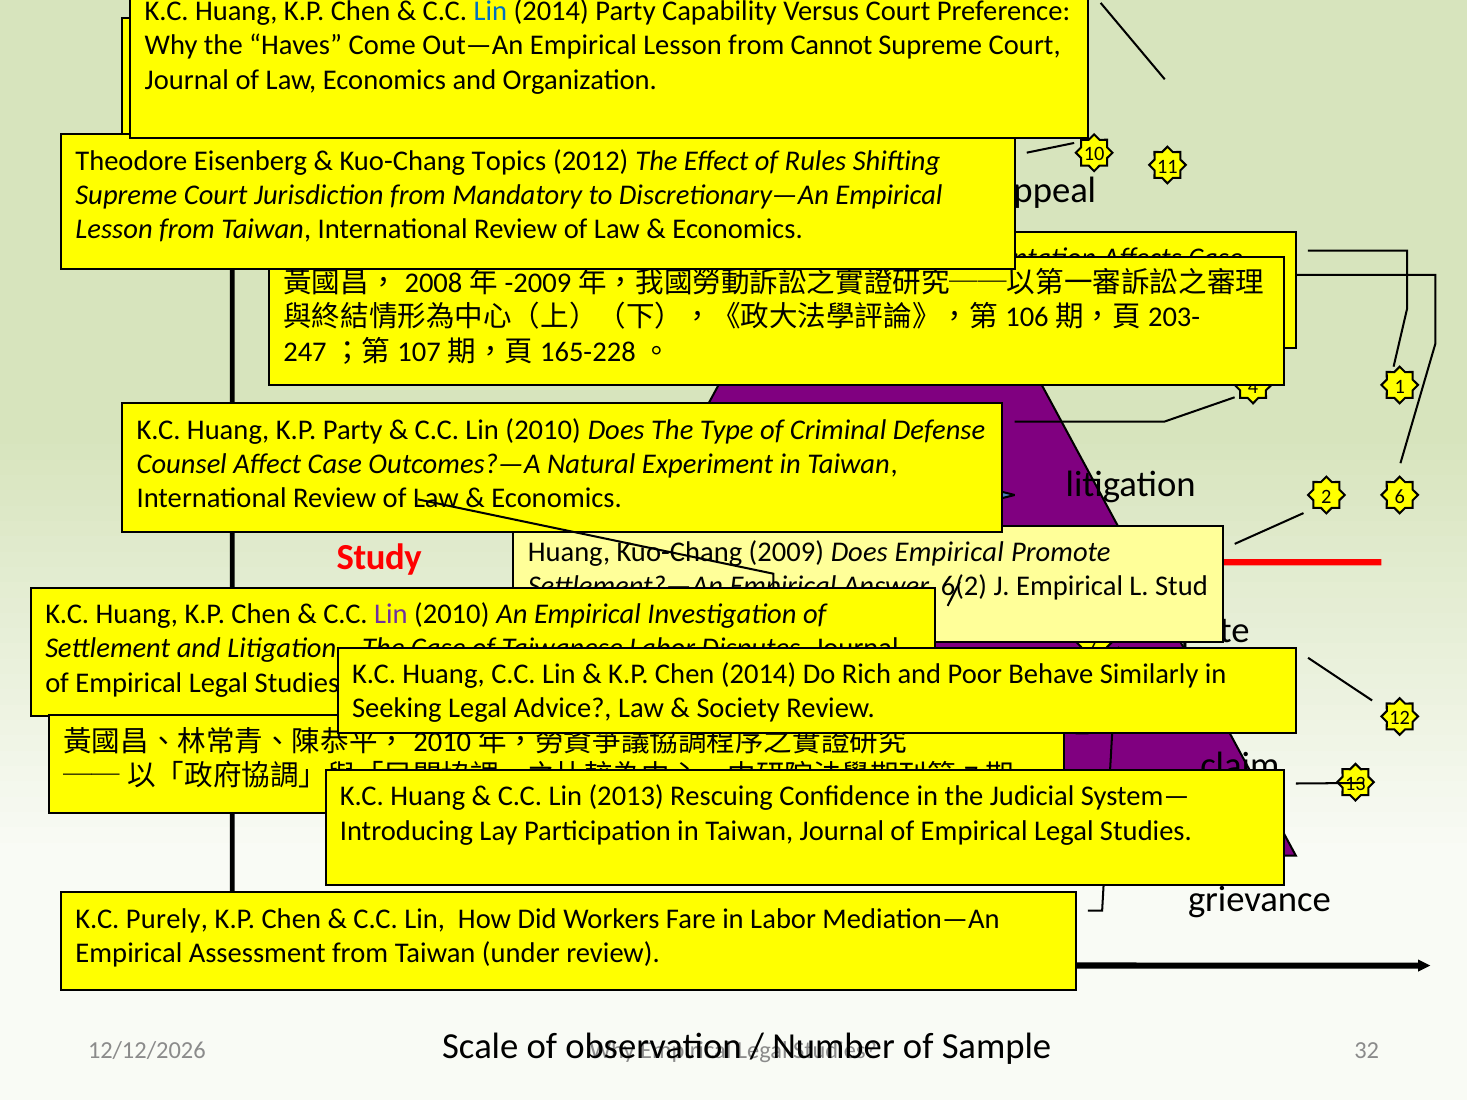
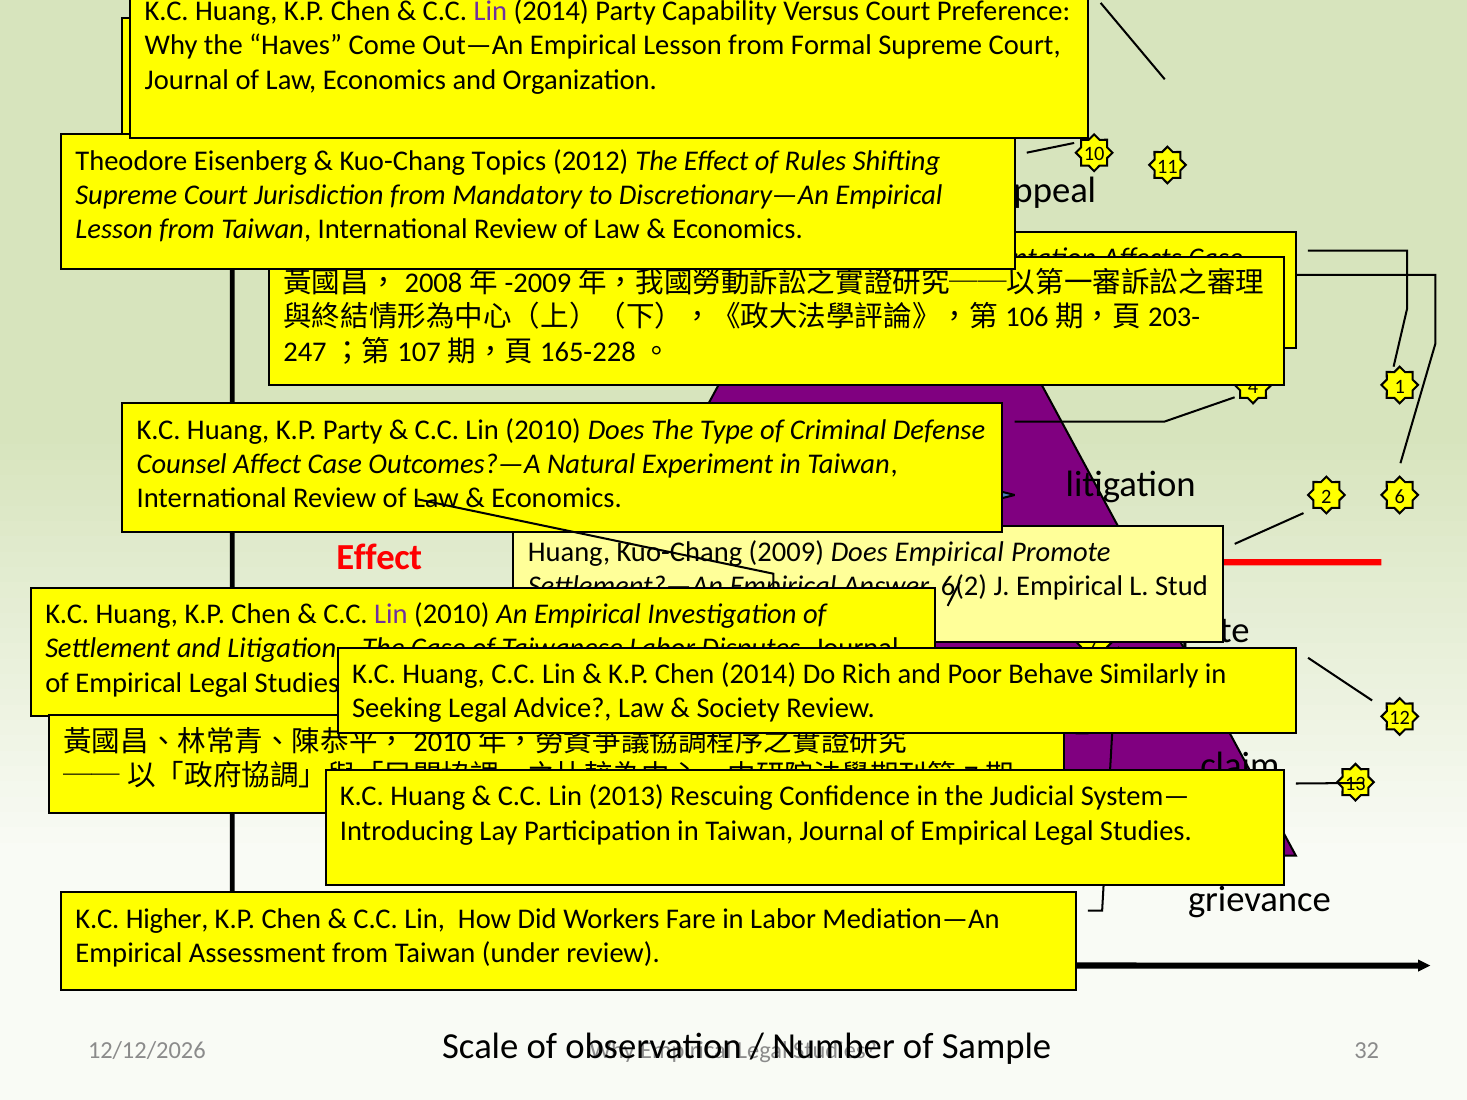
Lin at (490, 11) colour: blue -> purple
Cannot: Cannot -> Formal
Study at (379, 557): Study -> Effect
Purely: Purely -> Higher
